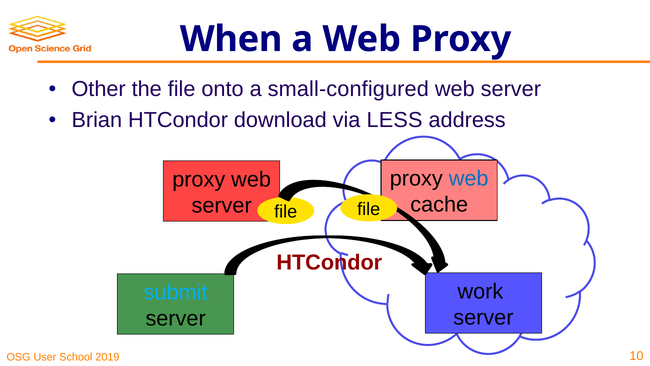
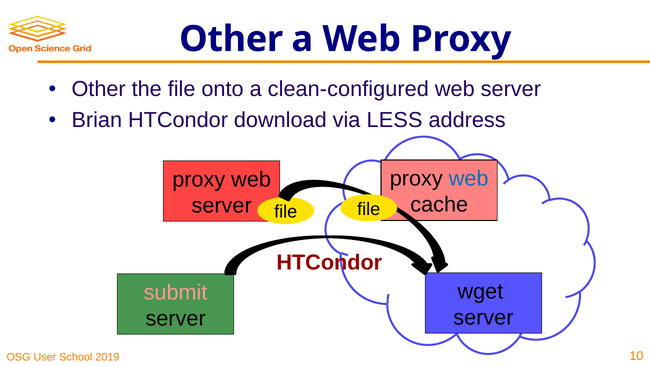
When at (231, 39): When -> Other
small-configured: small-configured -> clean-configured
work: work -> wget
submit colour: light blue -> pink
